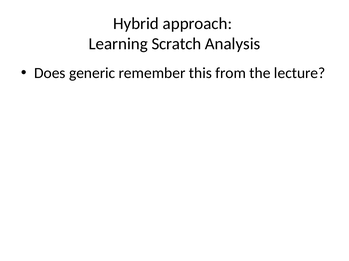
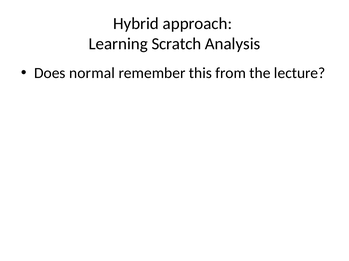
generic: generic -> normal
